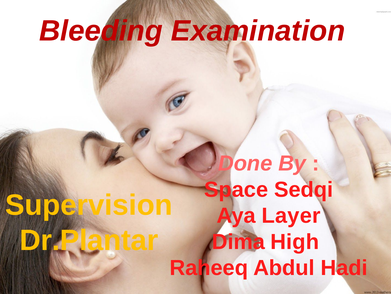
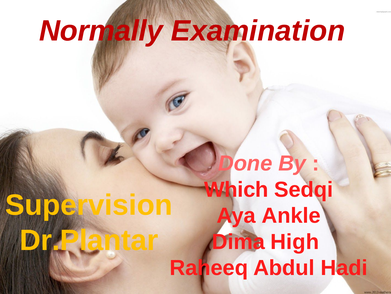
Bleeding: Bleeding -> Normally
Space: Space -> Which
Layer: Layer -> Ankle
